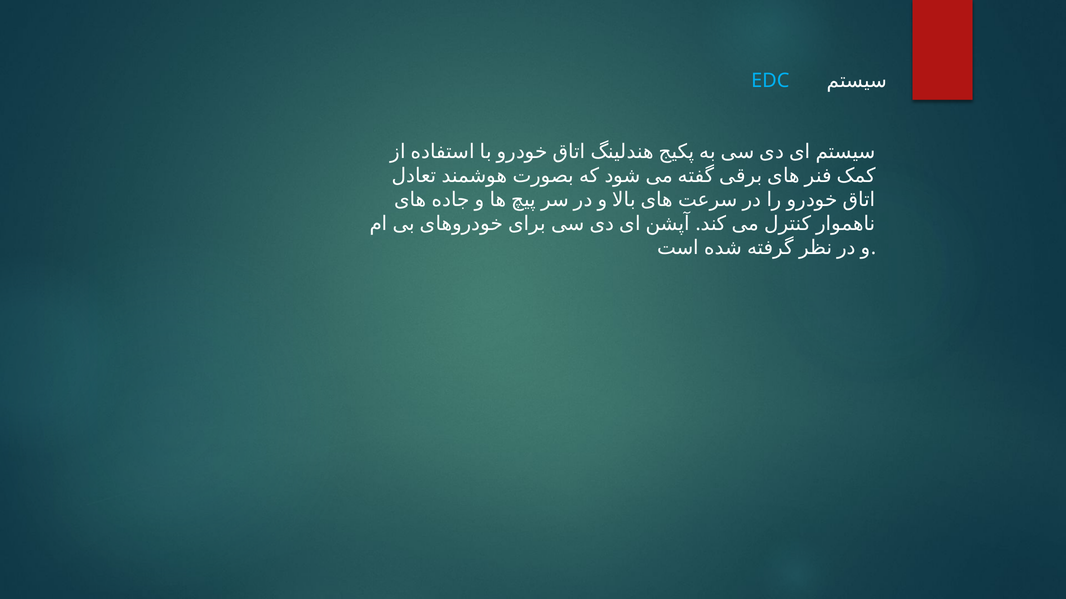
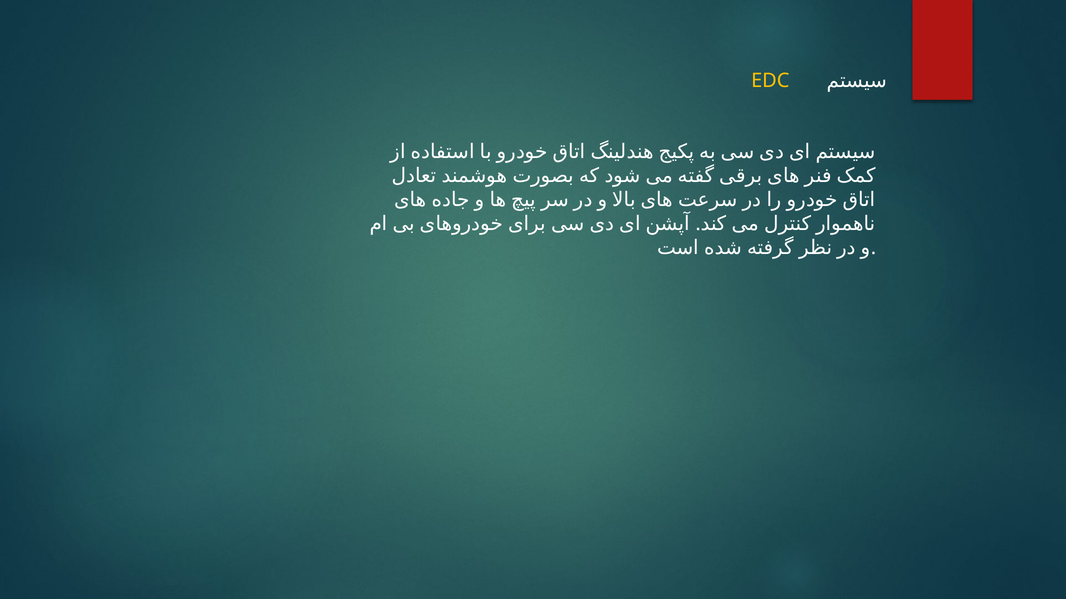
EDC colour: light blue -> yellow
